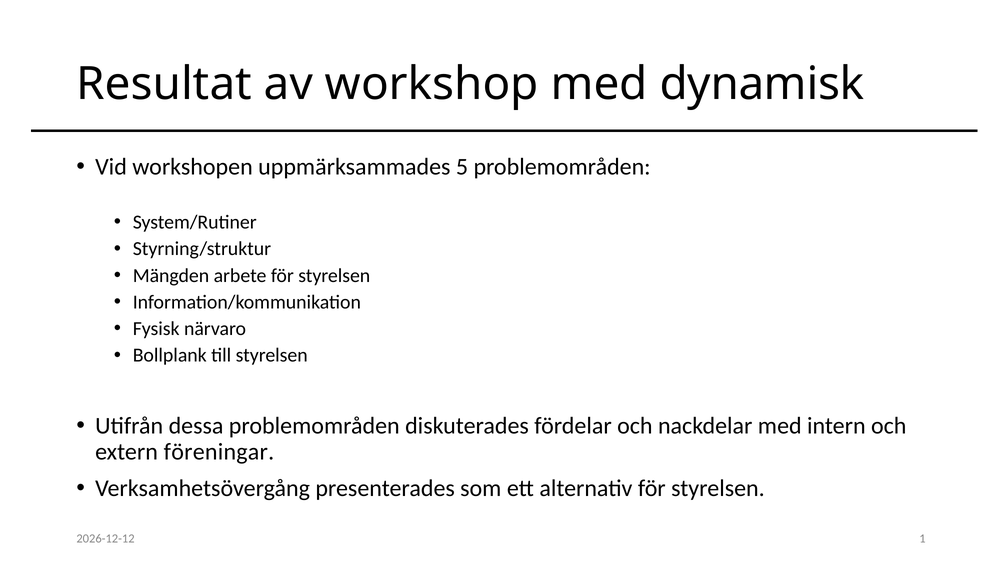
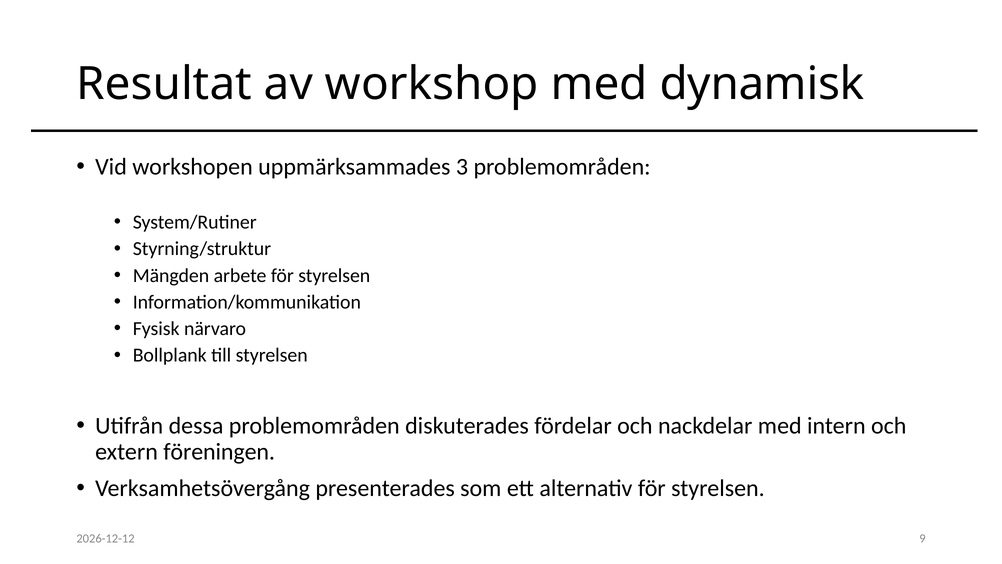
5: 5 -> 3
föreningar: föreningar -> föreningen
1: 1 -> 9
